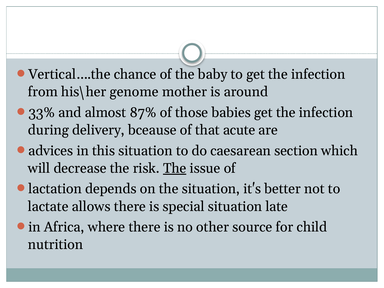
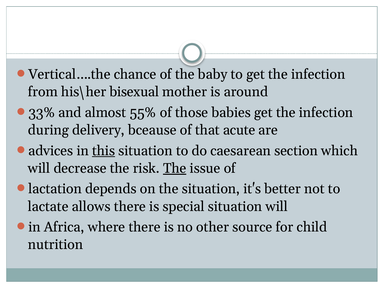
genome: genome -> bisexual
87%: 87% -> 55%
this underline: none -> present
situation late: late -> will
